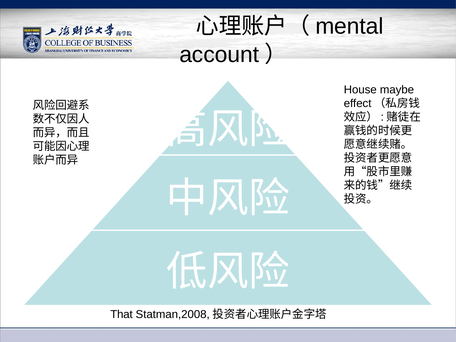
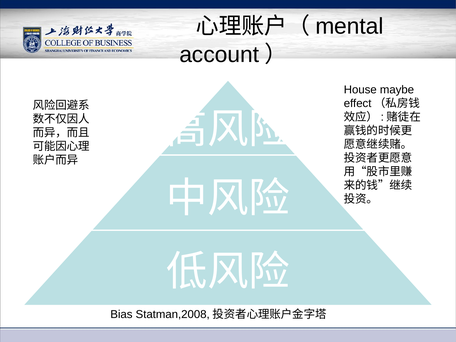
That: That -> Bias
